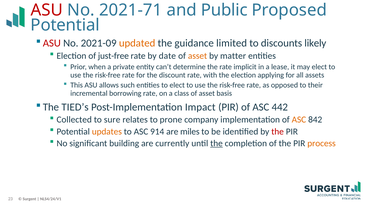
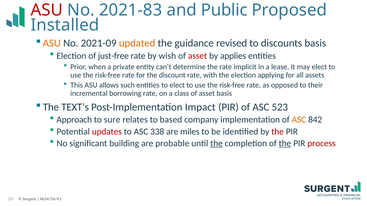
2021-71: 2021-71 -> 2021-83
Potential at (65, 25): Potential -> Installed
ASU at (52, 43) colour: red -> orange
limited: limited -> revised
discounts likely: likely -> basis
date: date -> wish
asset at (198, 56) colour: orange -> red
matter: matter -> applies
TIED’s: TIED’s -> TEXT’s
442: 442 -> 523
Collected: Collected -> Approach
prone: prone -> based
updates colour: orange -> red
914: 914 -> 338
currently: currently -> probable
the at (285, 144) underline: none -> present
process colour: orange -> red
